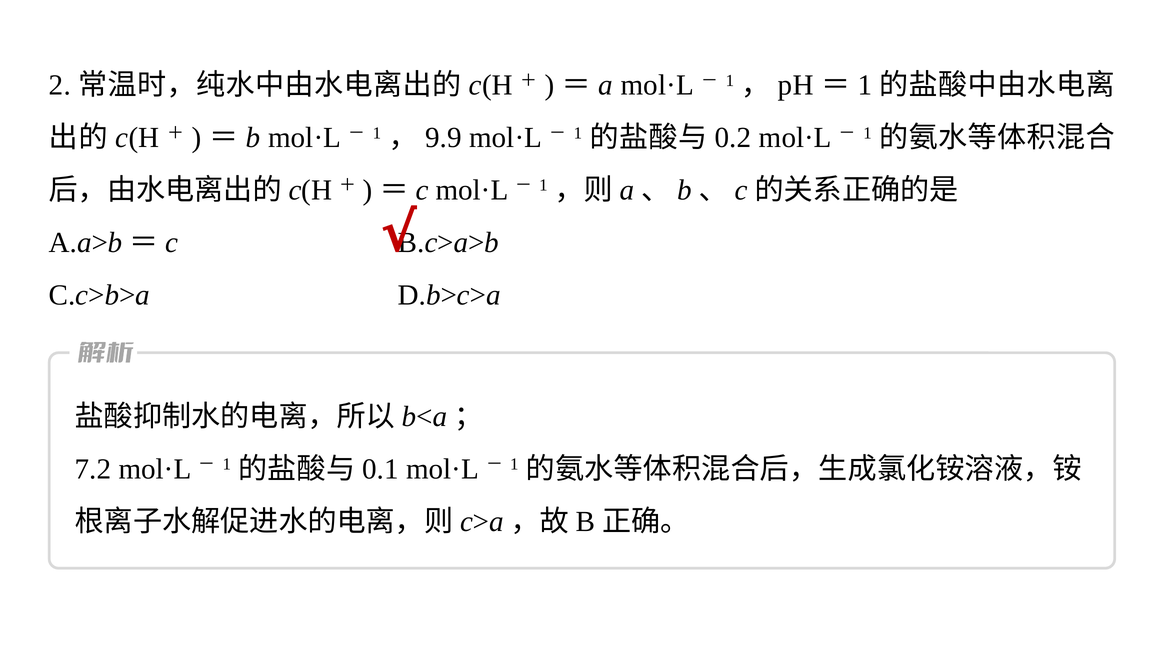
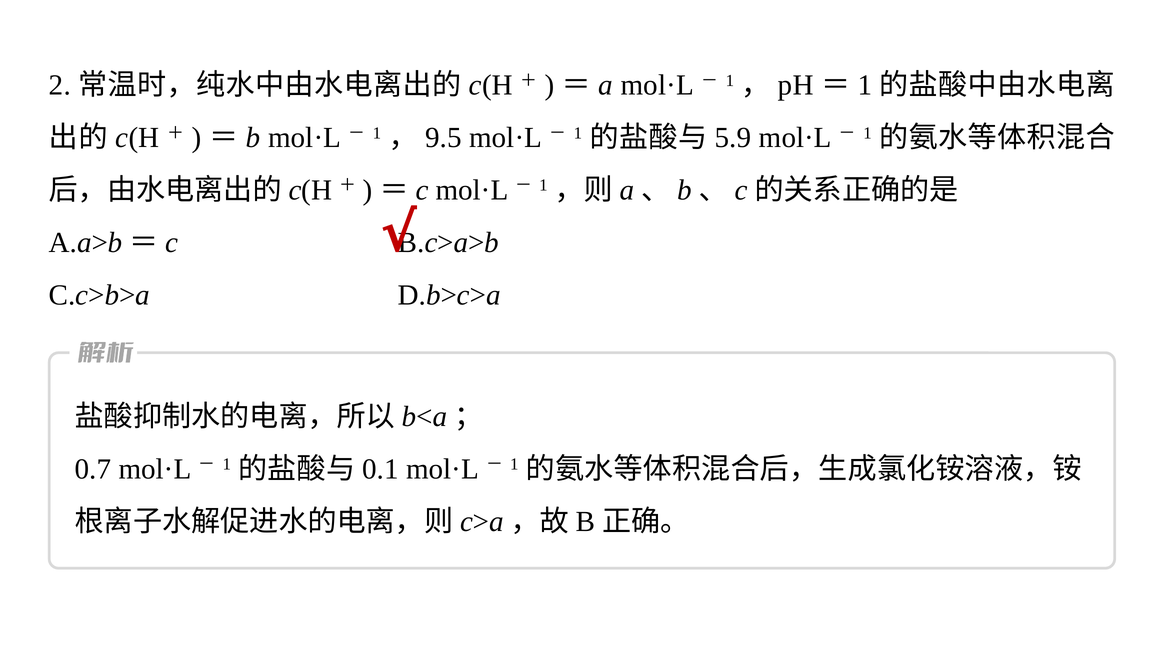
9.9: 9.9 -> 9.5
0.2: 0.2 -> 5.9
7.2: 7.2 -> 0.7
